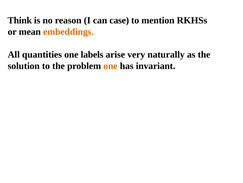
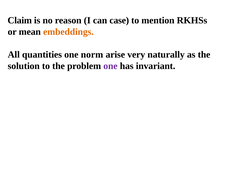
Think: Think -> Claim
labels: labels -> norm
one at (110, 66) colour: orange -> purple
